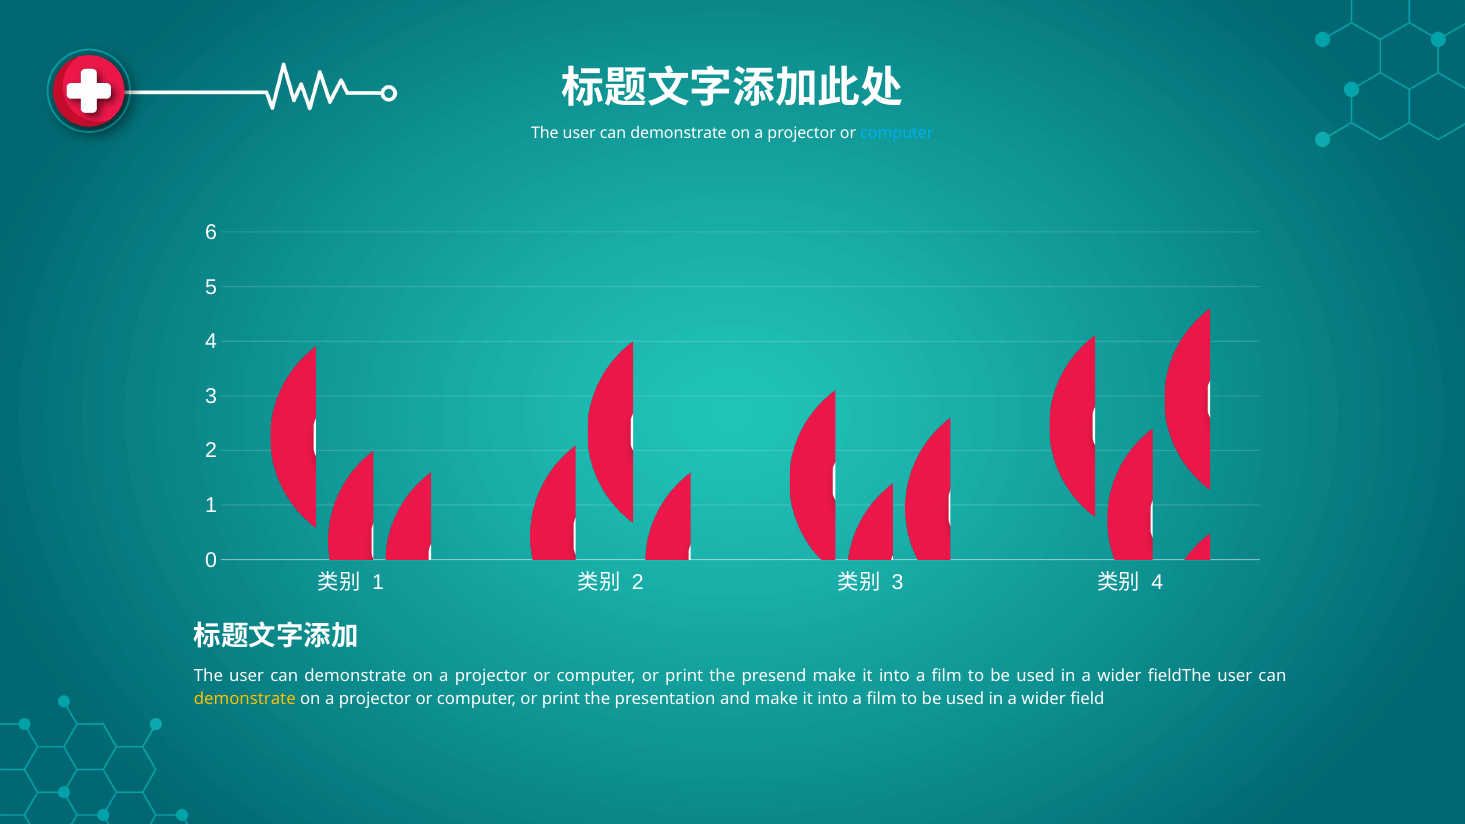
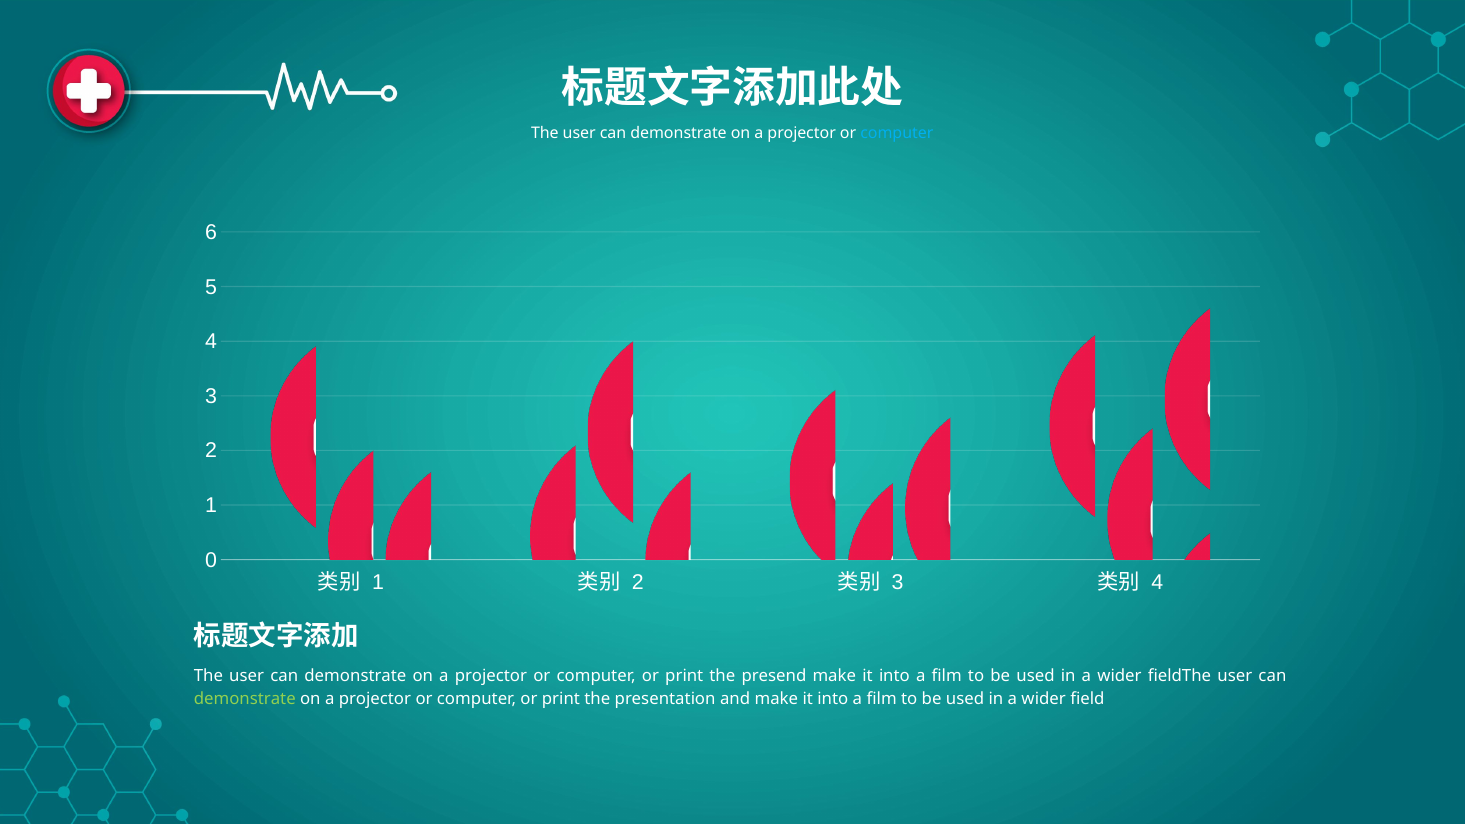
demonstrate at (245, 699) colour: yellow -> light green
